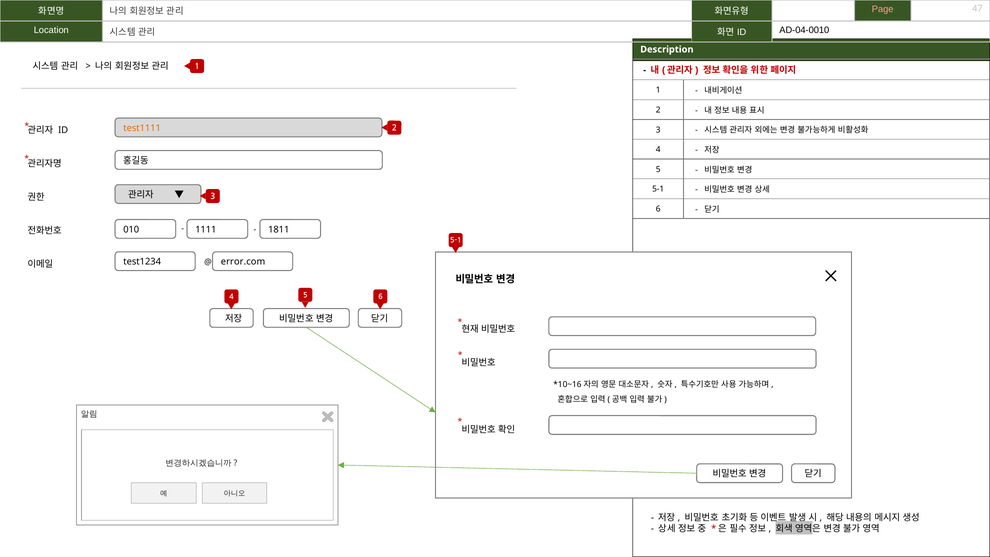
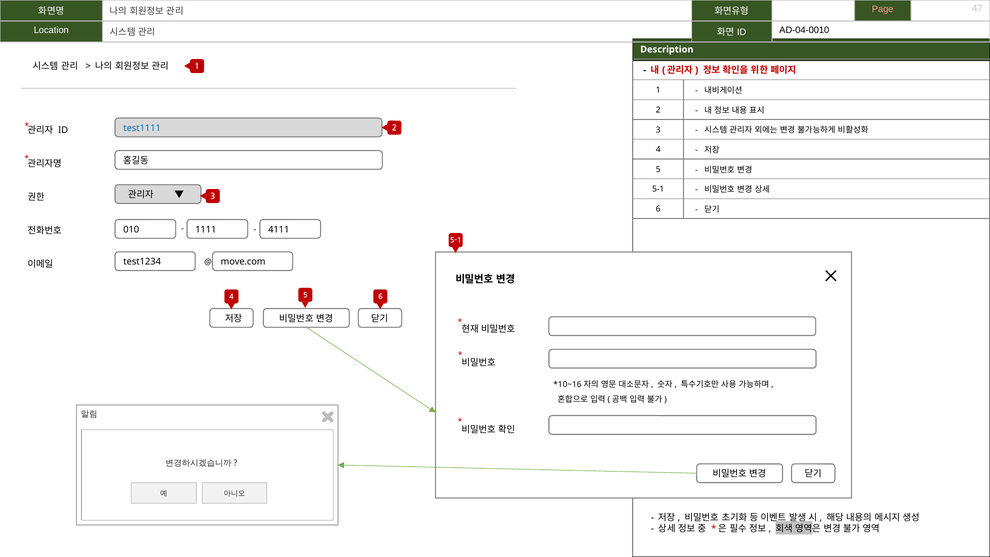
test1111 colour: orange -> blue
1811: 1811 -> 4111
error.com: error.com -> move.com
